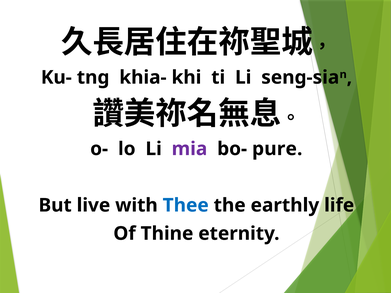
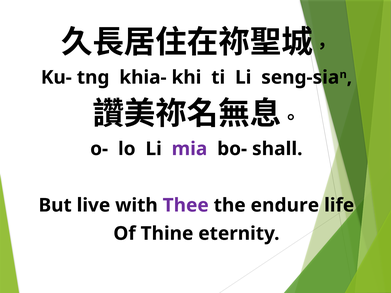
pure: pure -> shall
Thee colour: blue -> purple
earthly: earthly -> endure
